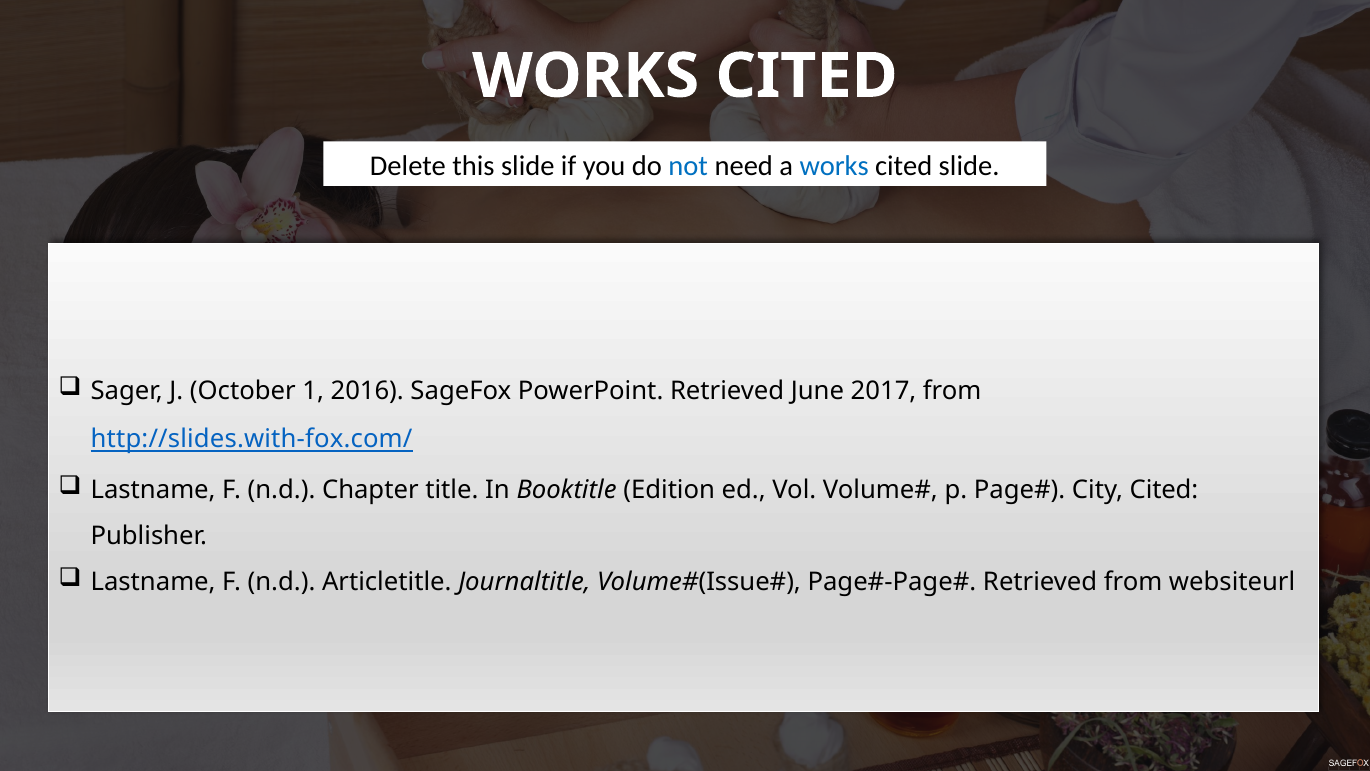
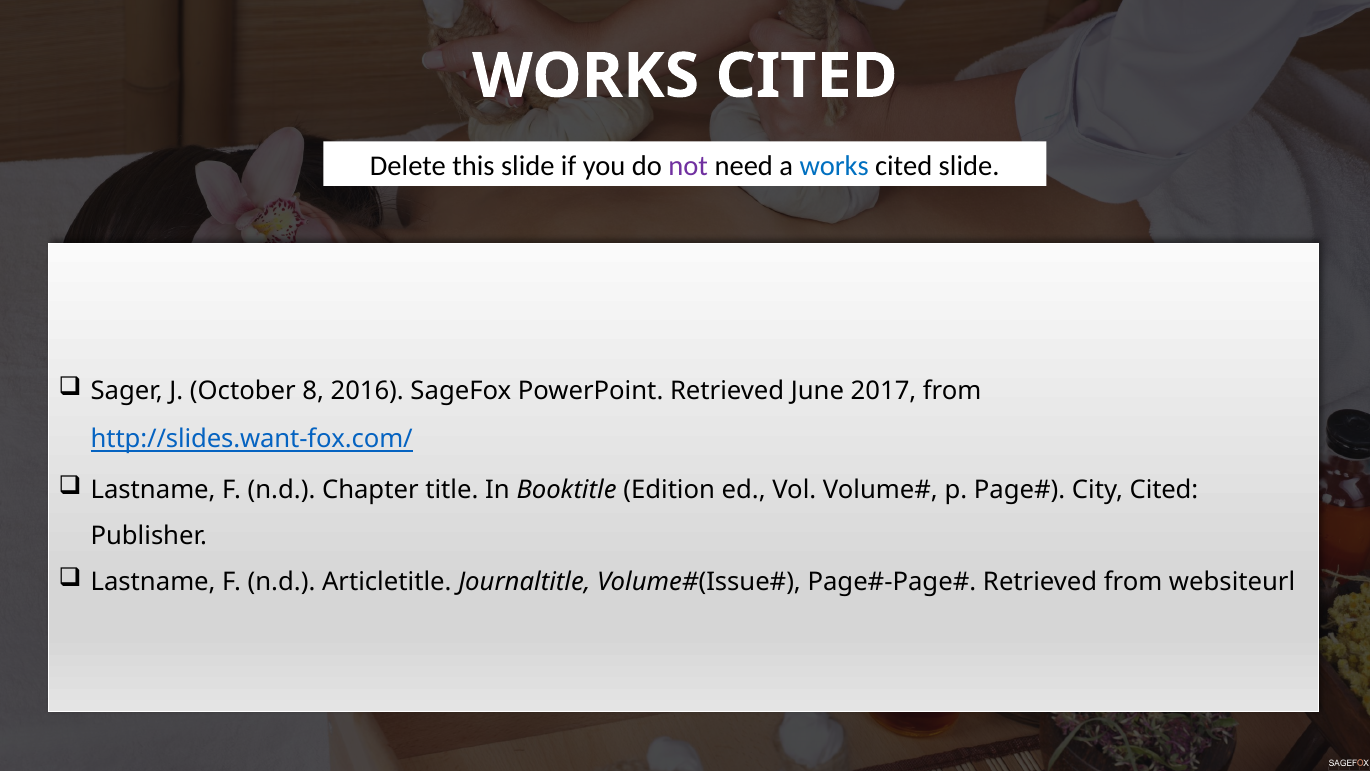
not colour: blue -> purple
1: 1 -> 8
http://slides.with-fox.com/: http://slides.with-fox.com/ -> http://slides.want-fox.com/
